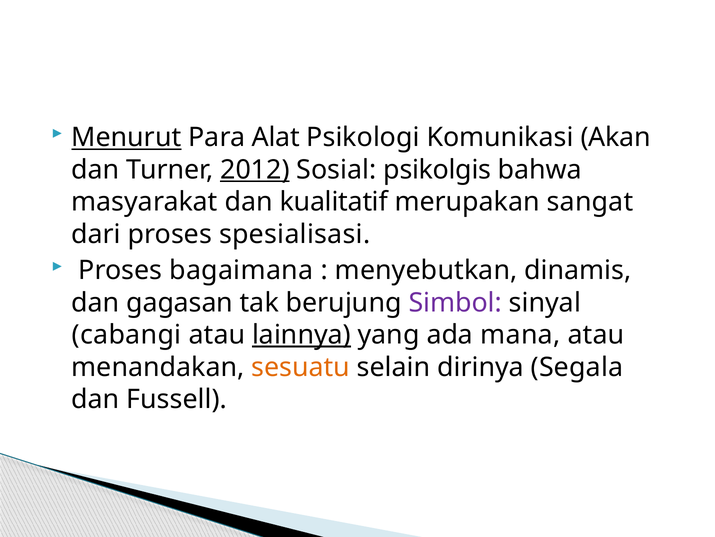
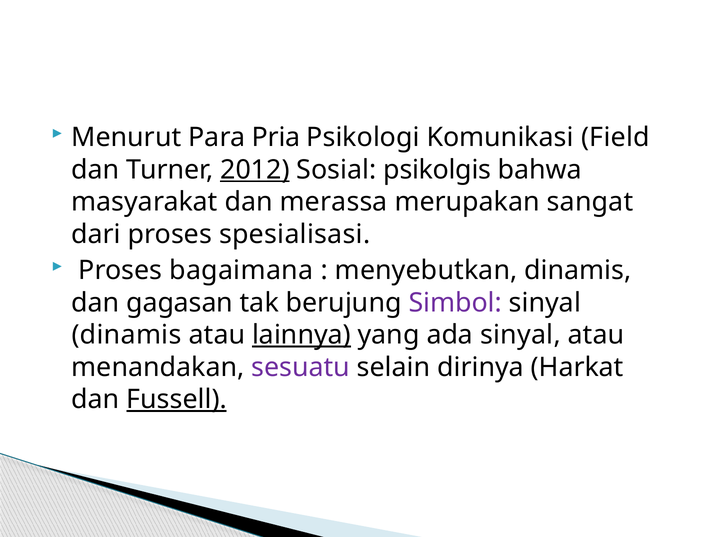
Menurut underline: present -> none
Alat: Alat -> Pria
Akan: Akan -> Field
kualitatif: kualitatif -> merassa
cabangi at (126, 335): cabangi -> dinamis
ada mana: mana -> sinyal
sesuatu colour: orange -> purple
Segala: Segala -> Harkat
Fussell underline: none -> present
